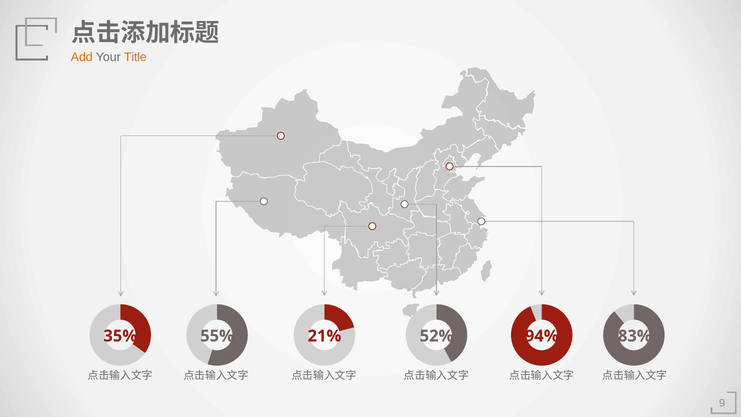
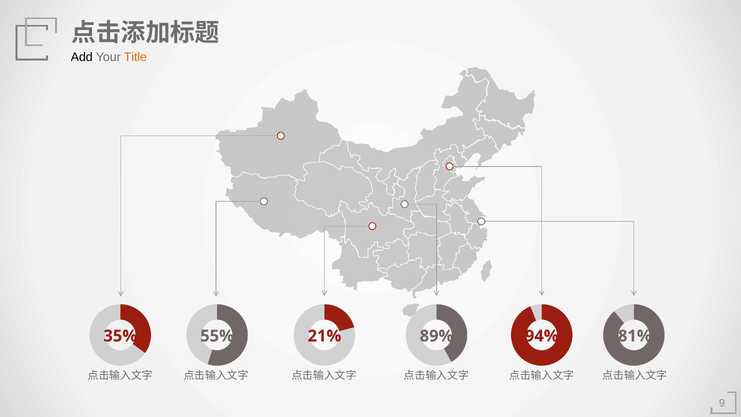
Add colour: orange -> black
52%: 52% -> 89%
83%: 83% -> 81%
